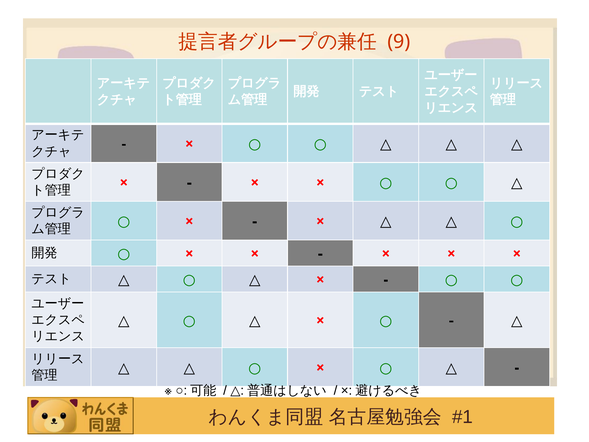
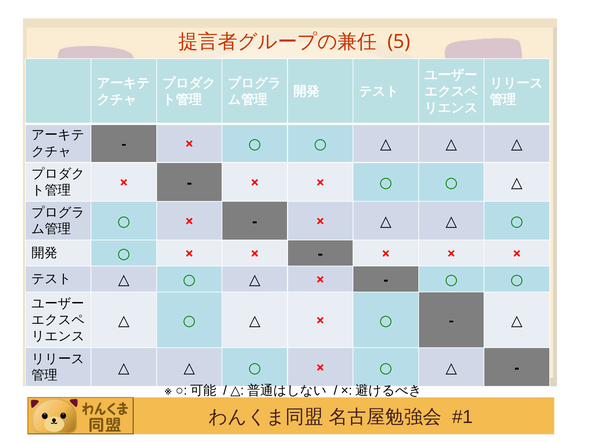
9: 9 -> 5
